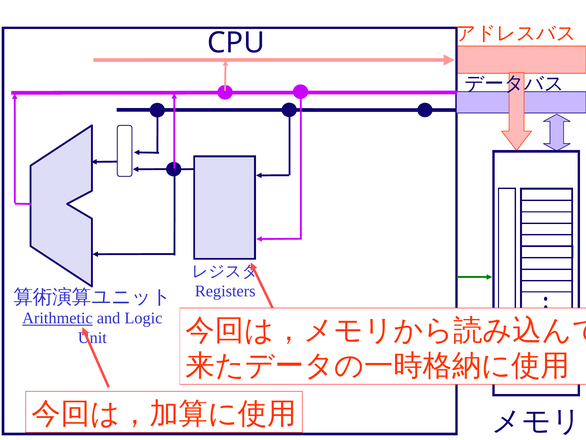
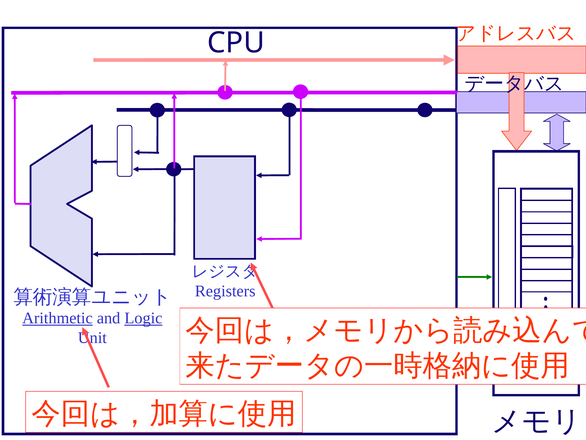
Logic underline: none -> present
